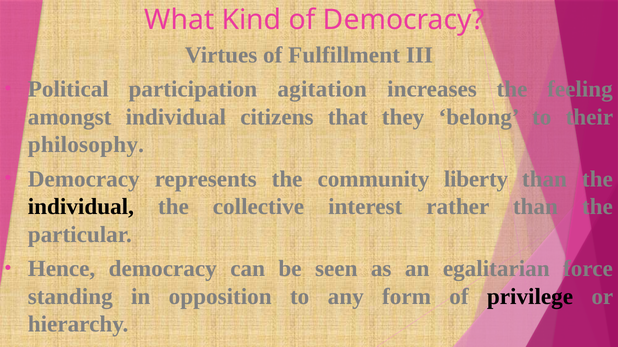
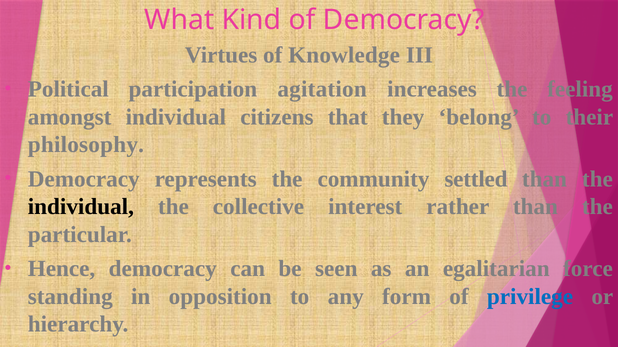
Fulfillment: Fulfillment -> Knowledge
liberty: liberty -> settled
privilege colour: black -> blue
